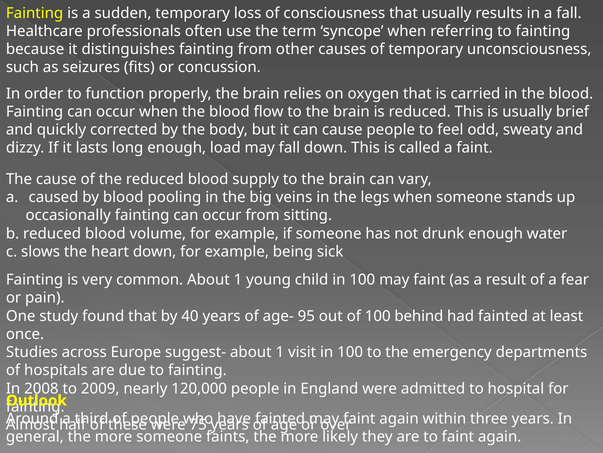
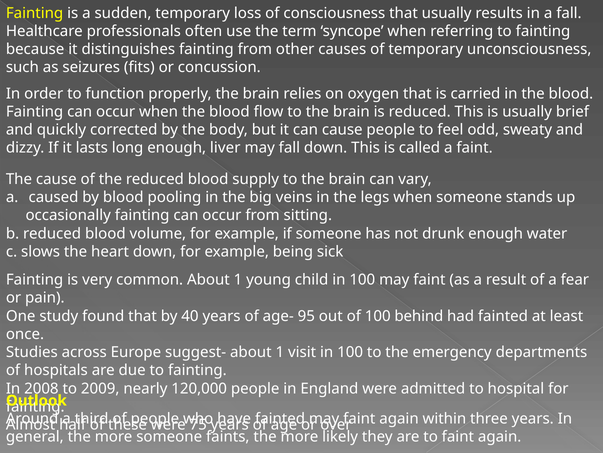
load: load -> liver
